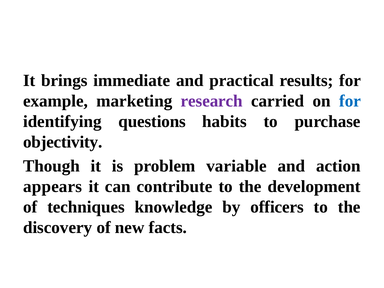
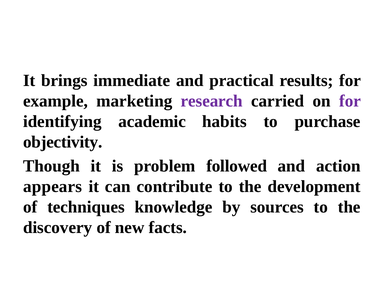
for at (350, 101) colour: blue -> purple
questions: questions -> academic
variable: variable -> followed
officers: officers -> sources
